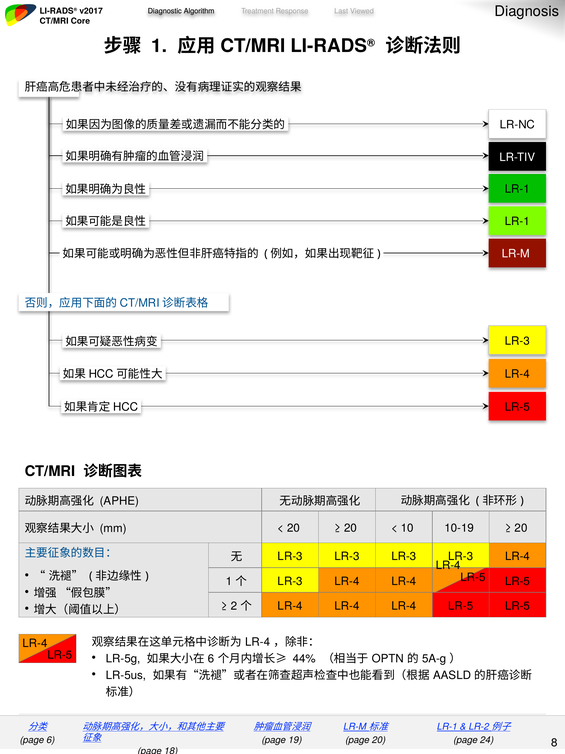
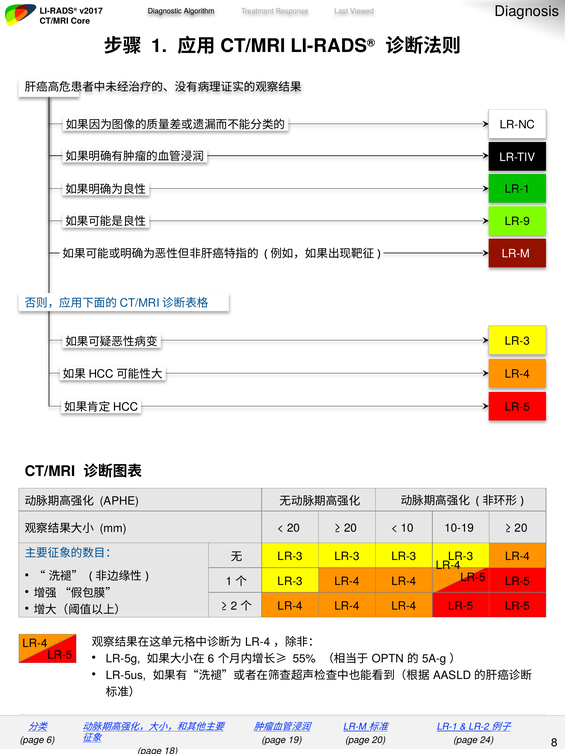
LR-1 at (517, 221): LR-1 -> LR-9
44%: 44% -> 55%
